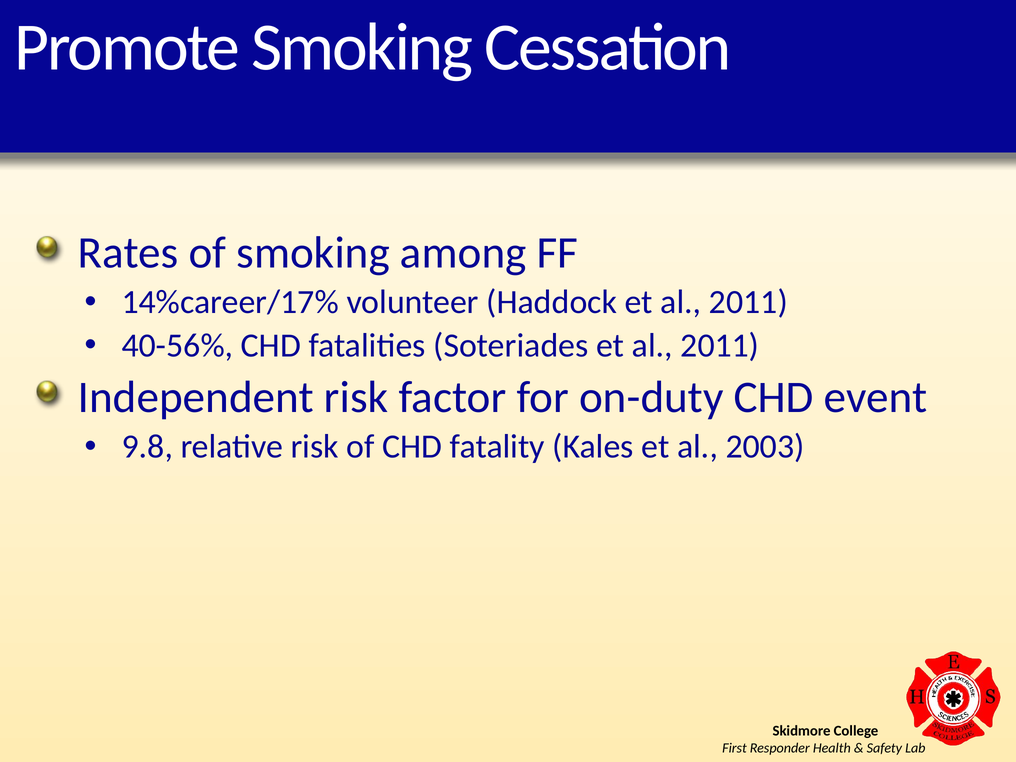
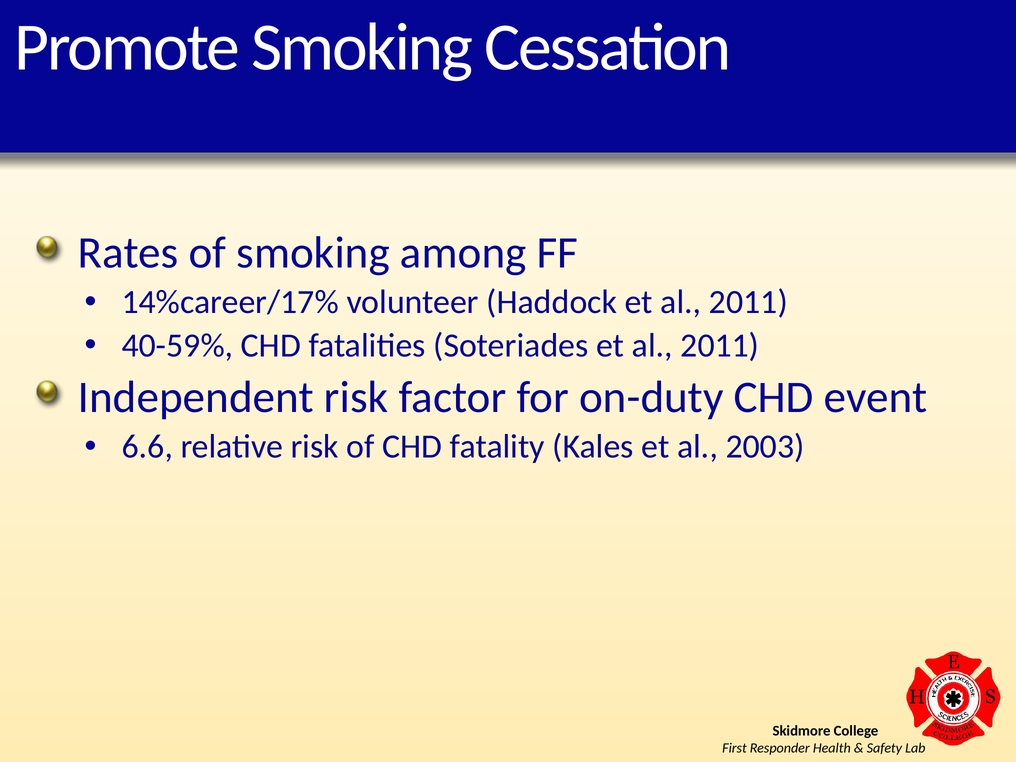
40-56%: 40-56% -> 40-59%
9.8: 9.8 -> 6.6
